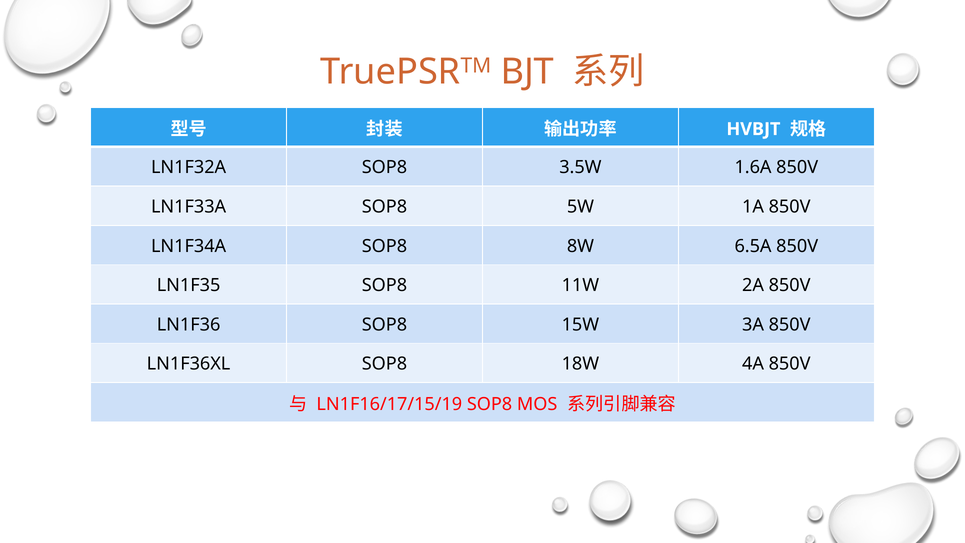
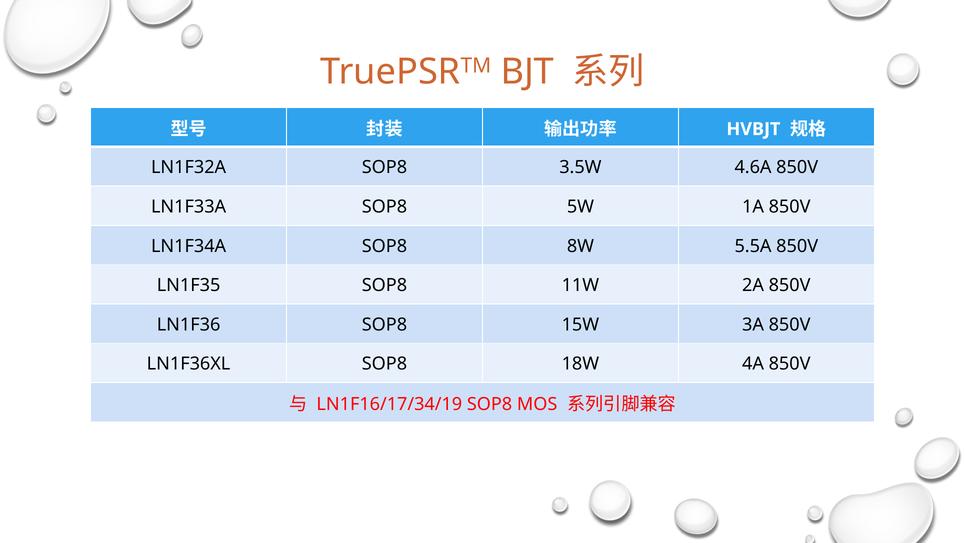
1.6A: 1.6A -> 4.6A
6.5A: 6.5A -> 5.5A
LN1F16/17/15/19: LN1F16/17/15/19 -> LN1F16/17/34/19
